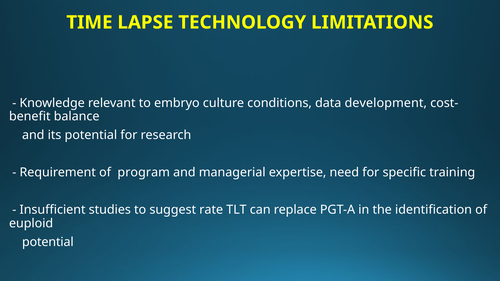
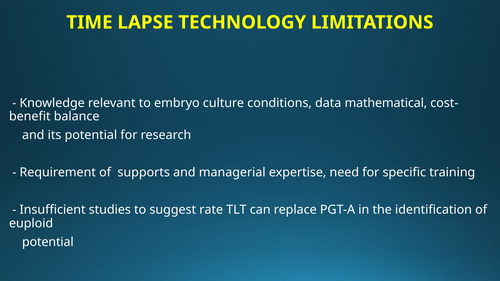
development: development -> mathematical
program: program -> supports
